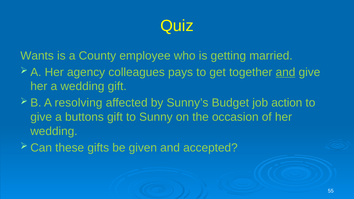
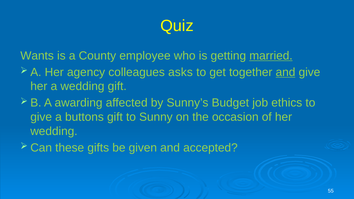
married underline: none -> present
pays: pays -> asks
resolving: resolving -> awarding
action: action -> ethics
